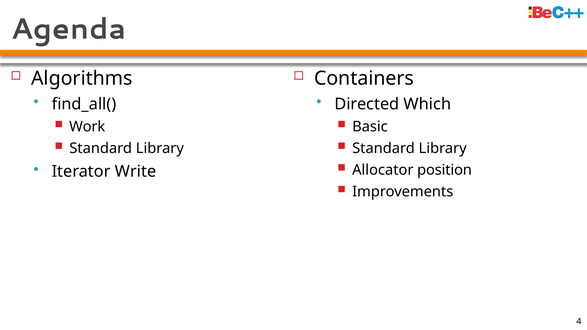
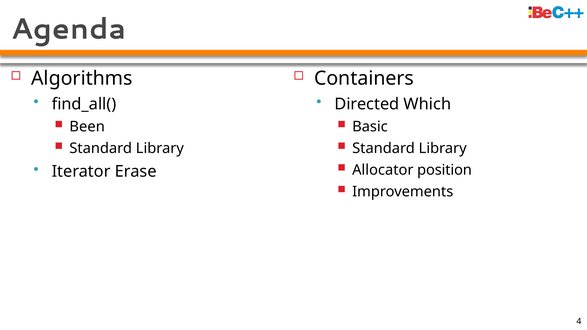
Work: Work -> Been
Write: Write -> Erase
